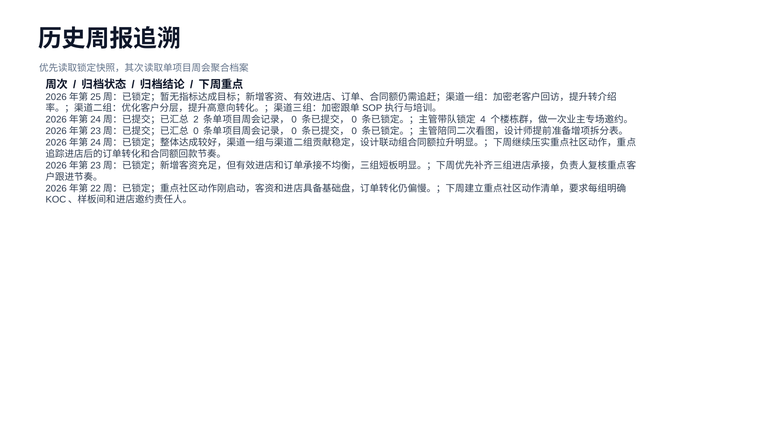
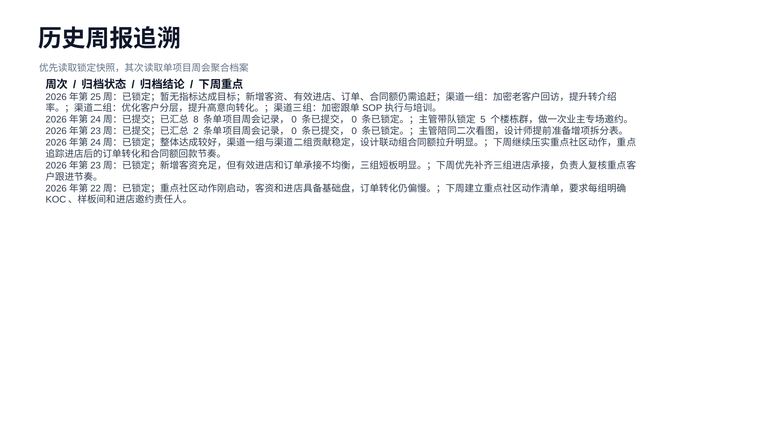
2: 2 -> 8
4: 4 -> 5
0: 0 -> 2
